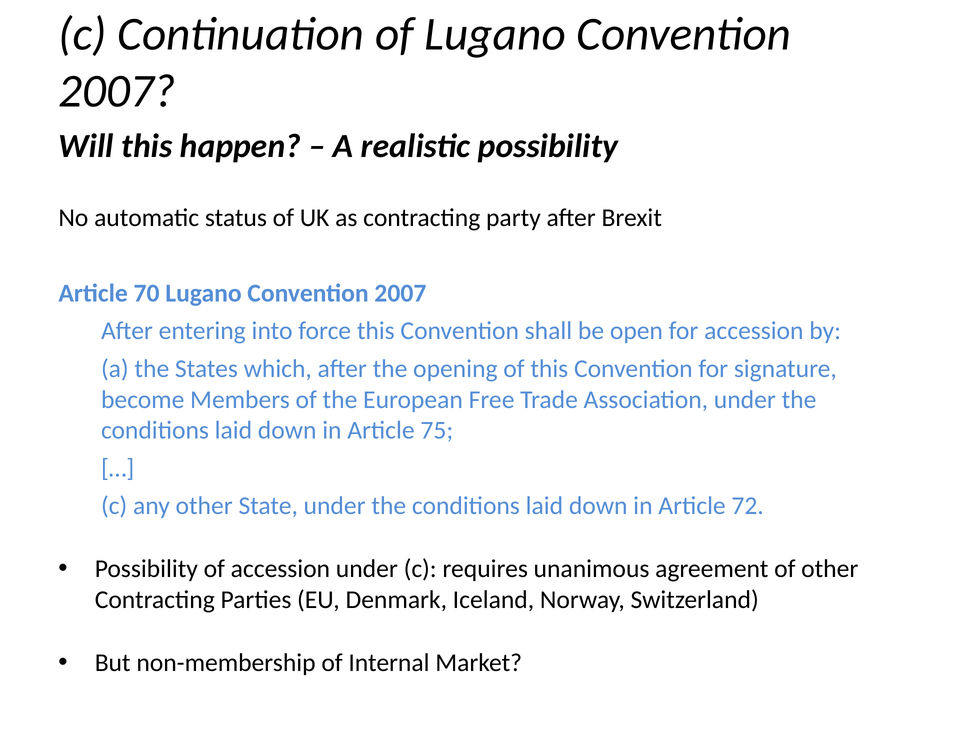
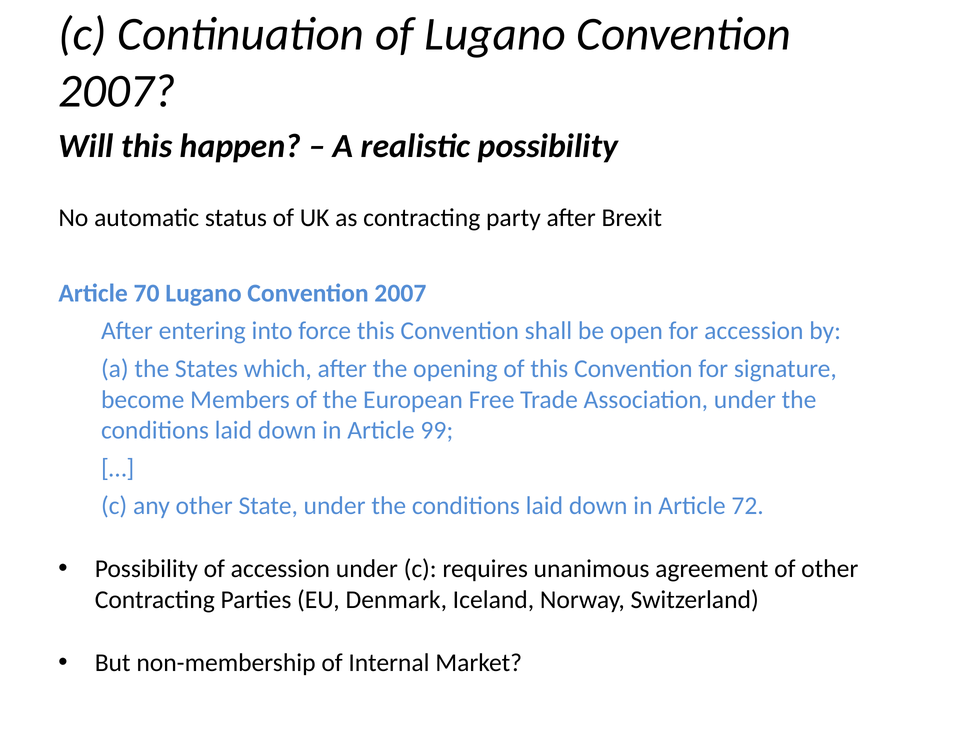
75: 75 -> 99
